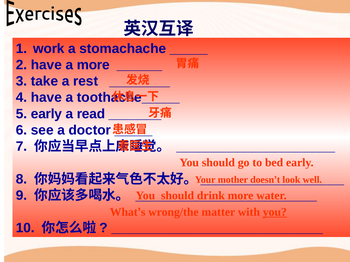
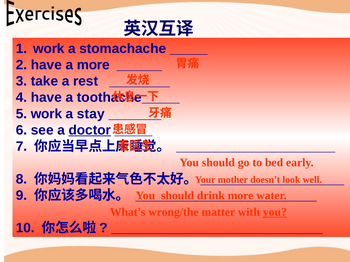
5 early: early -> work
read: read -> stay
doctor underline: none -> present
